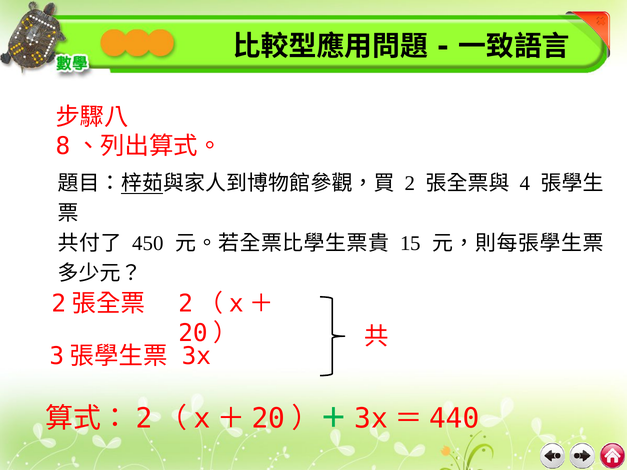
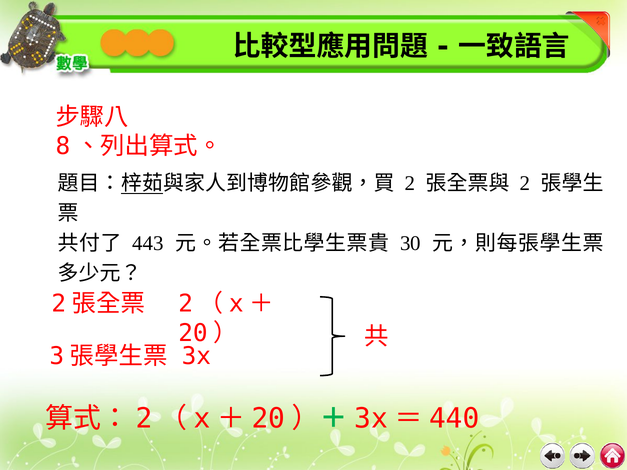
4 at (525, 183): 4 -> 2
450: 450 -> 443
15: 15 -> 30
